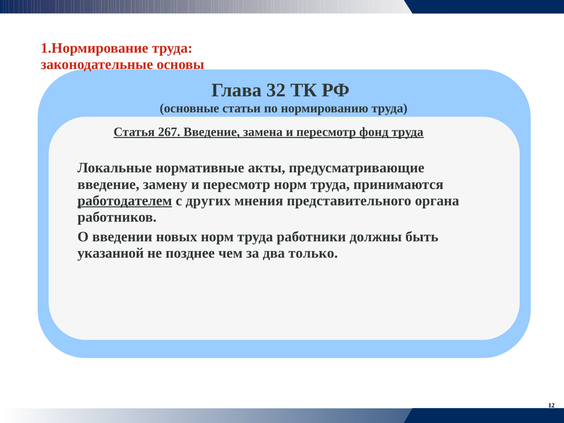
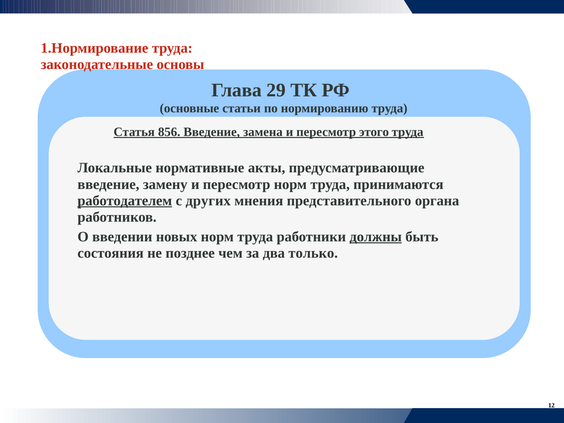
32: 32 -> 29
267: 267 -> 856
фонд: фонд -> этого
должны underline: none -> present
указанной: указанной -> состояния
